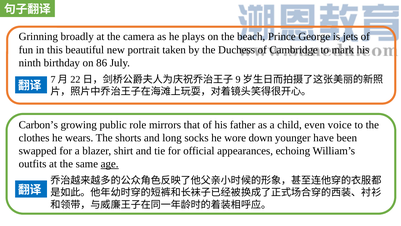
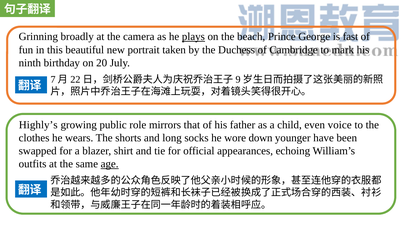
plays underline: none -> present
jets: jets -> fast
86: 86 -> 20
Carbon’s: Carbon’s -> Highly’s
